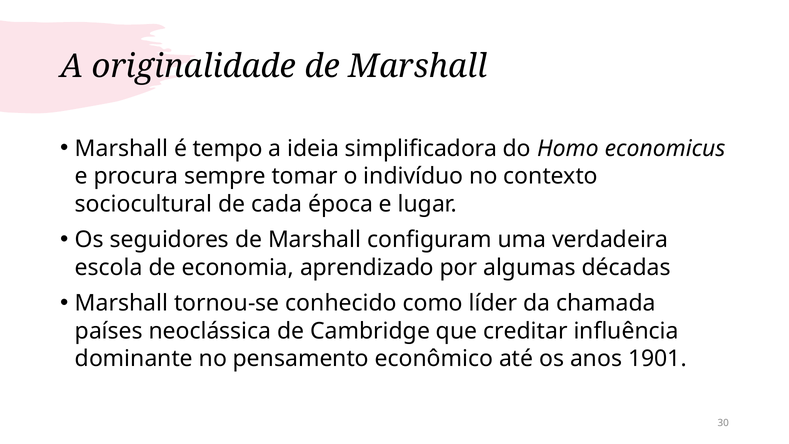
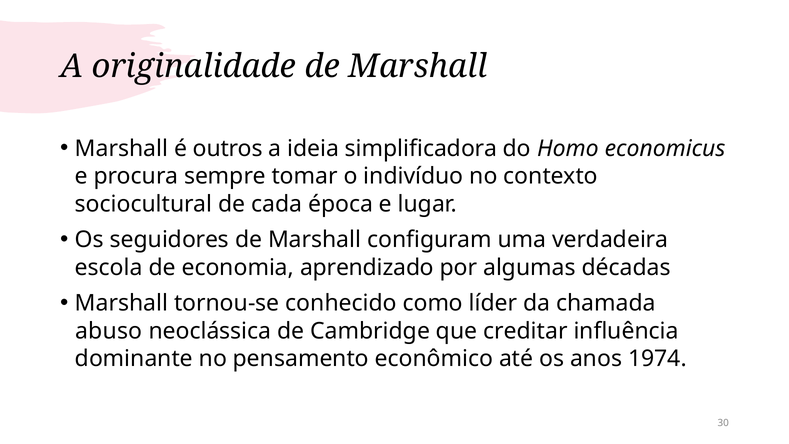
tempo: tempo -> outros
países: países -> abuso
1901: 1901 -> 1974
